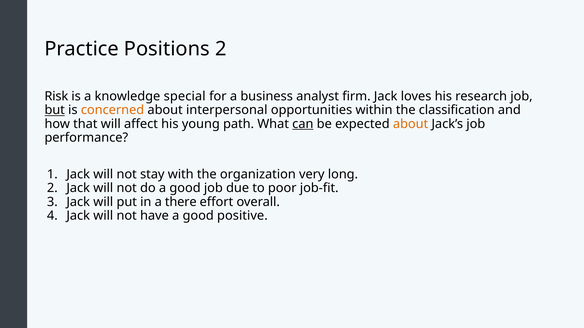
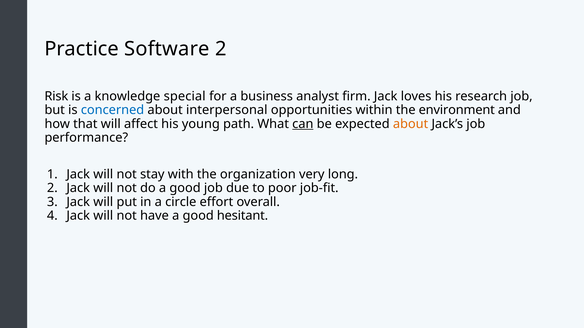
Positions: Positions -> Software
but underline: present -> none
concerned colour: orange -> blue
classification: classification -> environment
there: there -> circle
positive: positive -> hesitant
